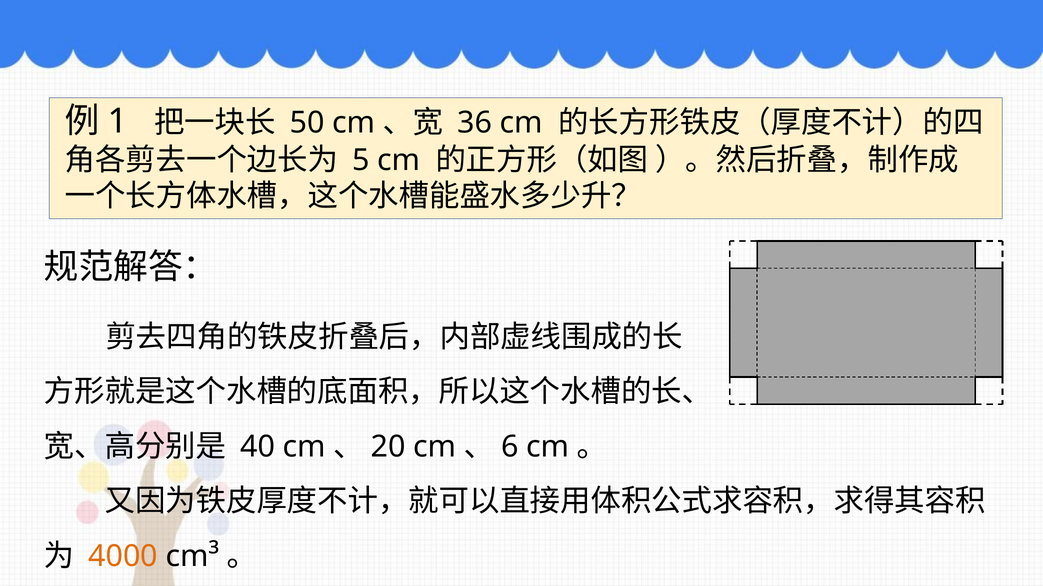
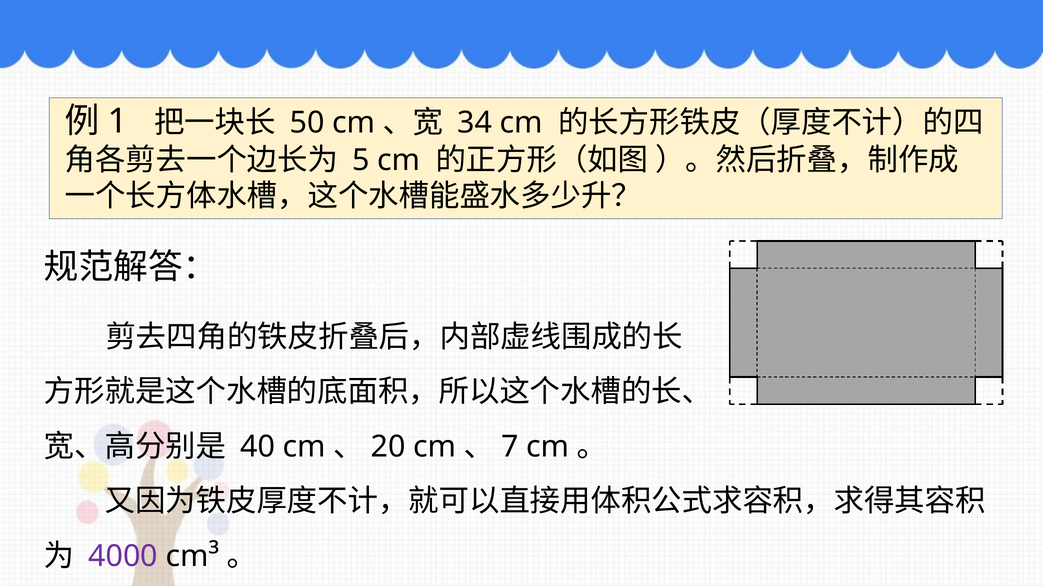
36: 36 -> 34
6: 6 -> 7
4000 colour: orange -> purple
